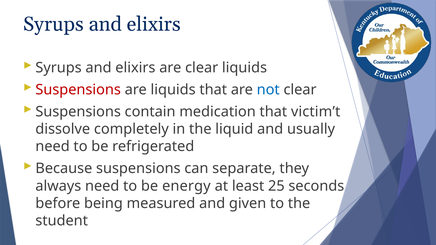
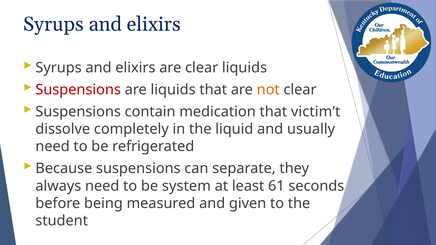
not colour: blue -> orange
energy: energy -> system
25: 25 -> 61
